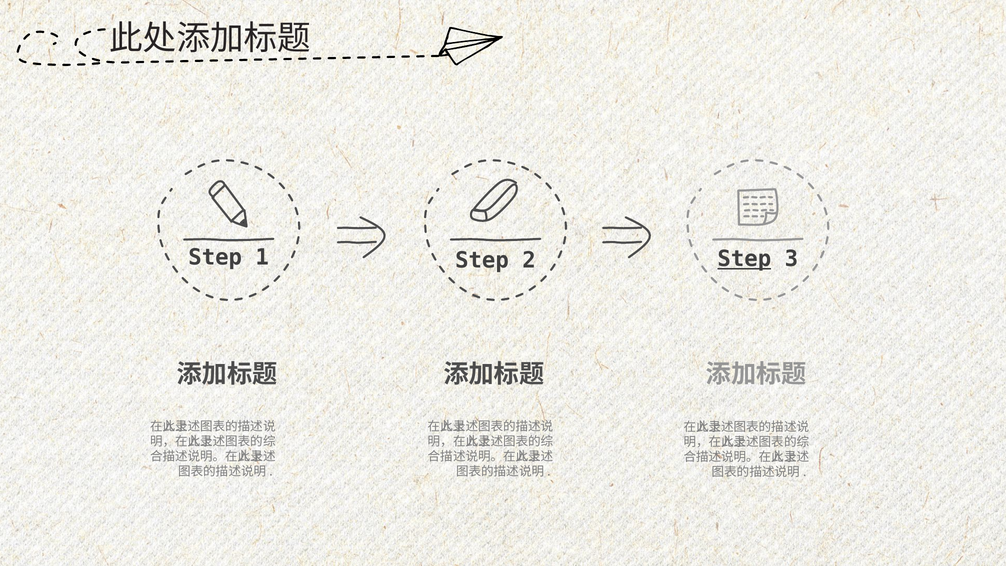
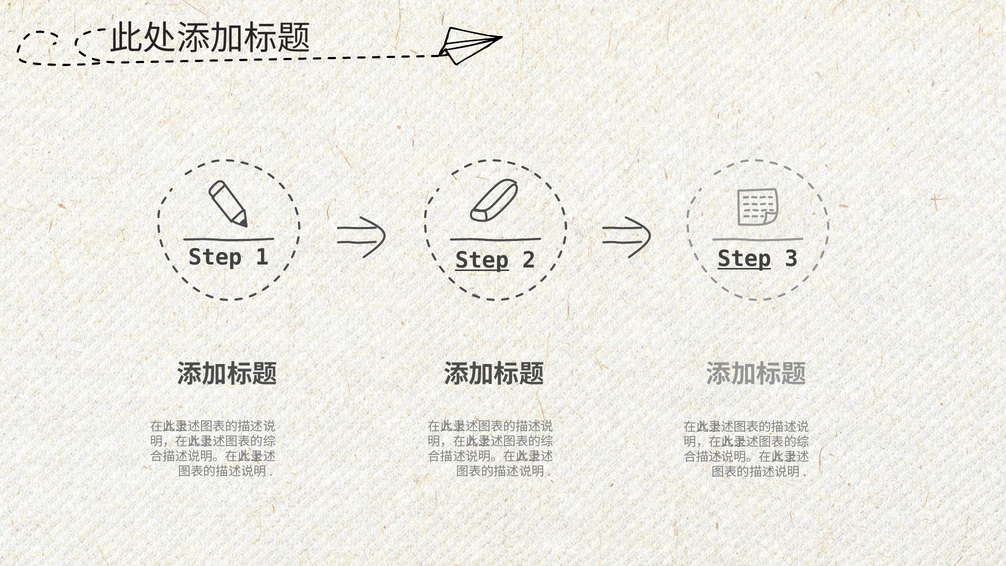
Step at (482, 261) underline: none -> present
